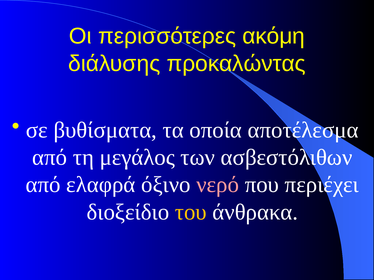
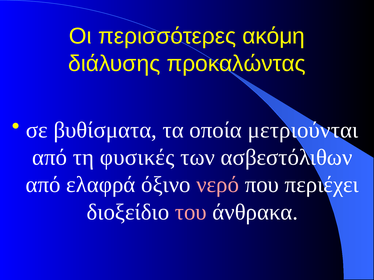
αποτέλεσμα: αποτέλεσμα -> μετριούνται
μεγάλος: μεγάλος -> φυσικές
του colour: yellow -> pink
